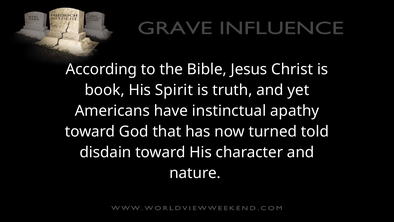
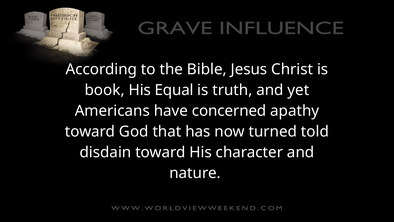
Spirit: Spirit -> Equal
instinctual: instinctual -> concerned
